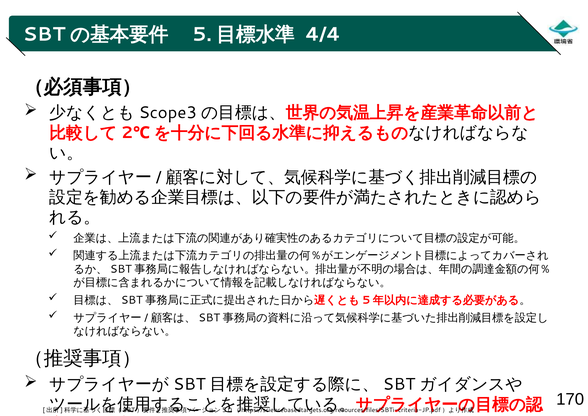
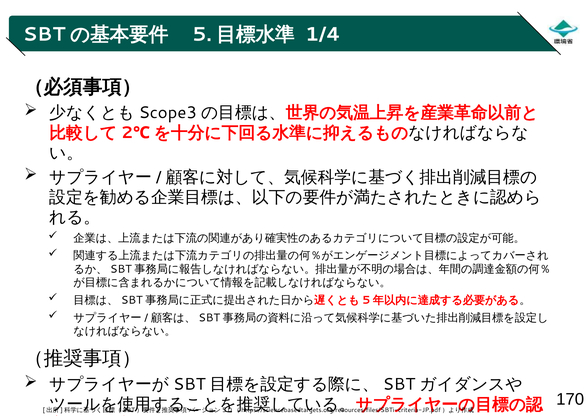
4/4: 4/4 -> 1/4
